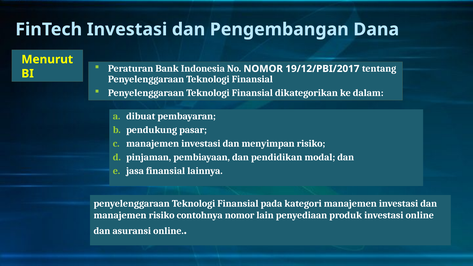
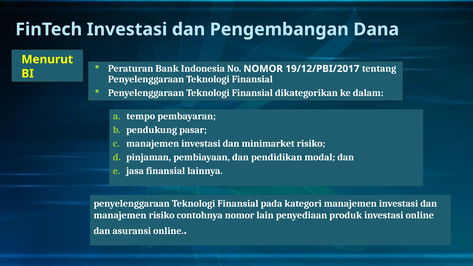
dibuat: dibuat -> tempo
menyimpan: menyimpan -> minimarket
